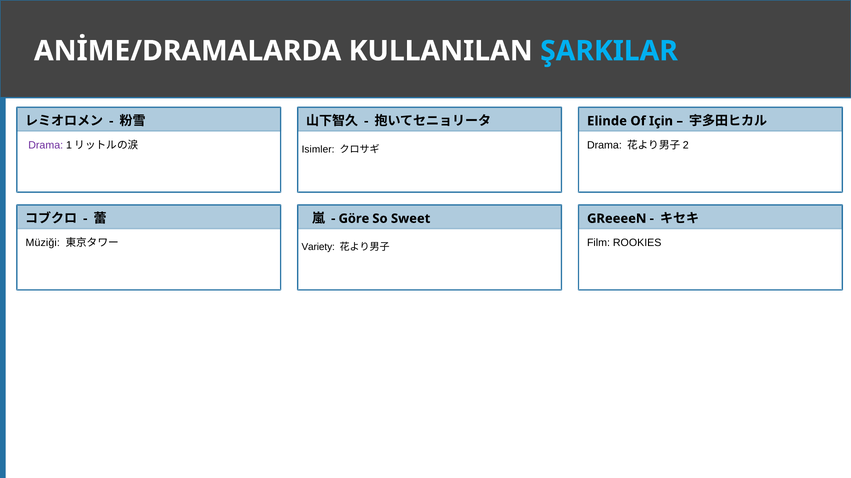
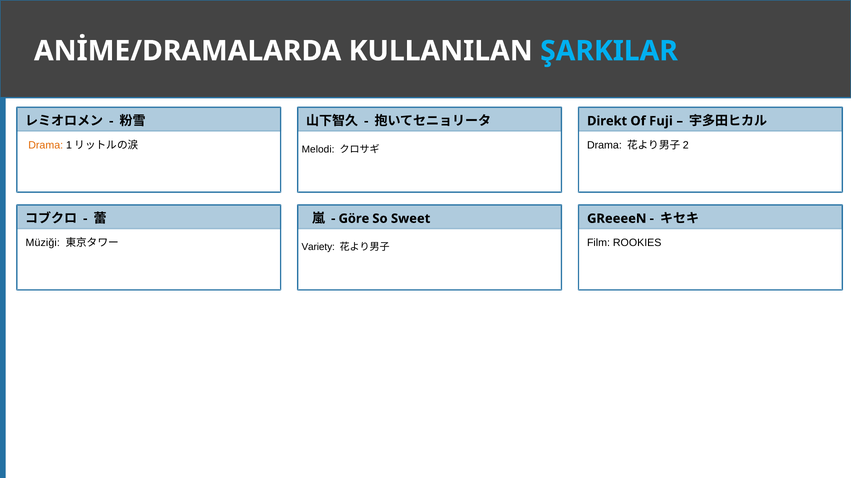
Elinde: Elinde -> Direkt
Için: Için -> Fuji
Drama at (46, 145) colour: purple -> orange
Isimler: Isimler -> Melodi
